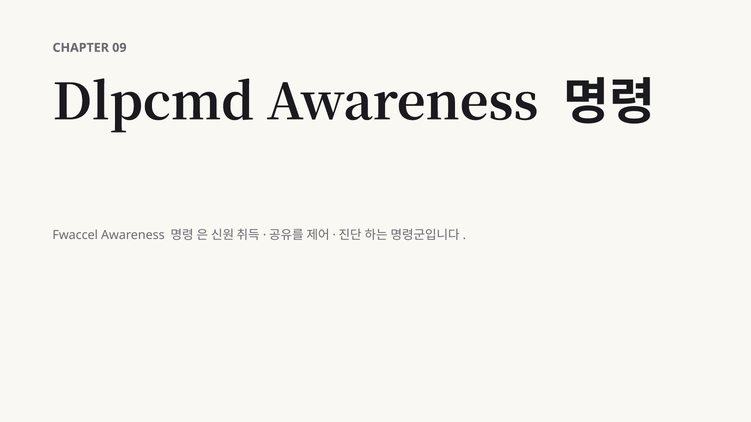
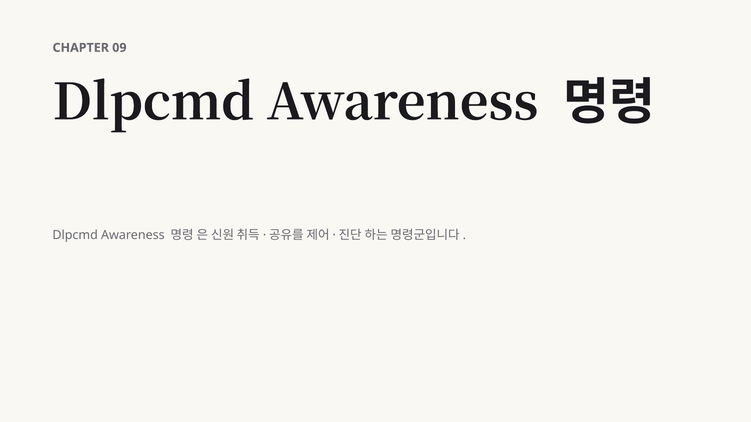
Fwaccel at (75, 236): Fwaccel -> Dlpcmd
